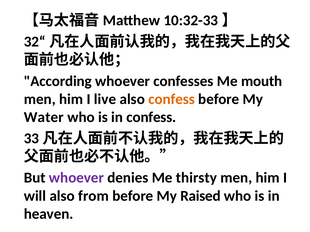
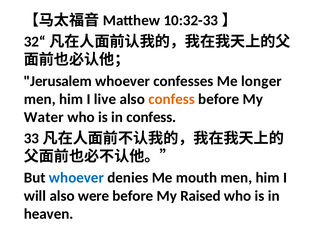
According: According -> Jerusalem
mouth: mouth -> longer
whoever at (76, 178) colour: purple -> blue
thirsty: thirsty -> mouth
from: from -> were
